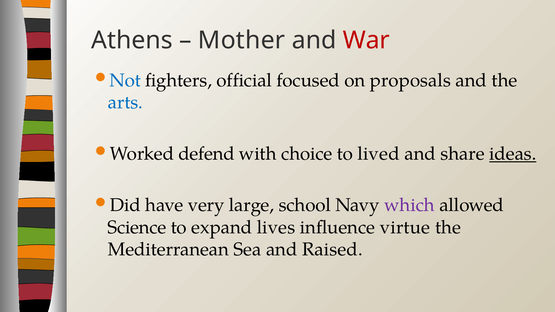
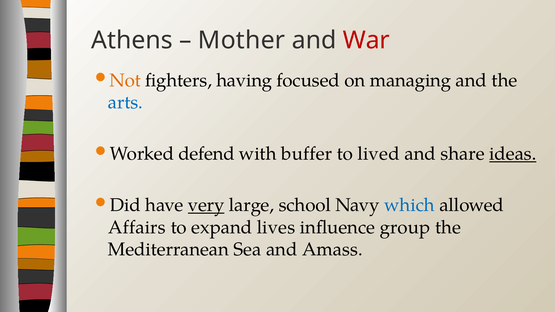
Not colour: blue -> orange
official: official -> having
proposals: proposals -> managing
choice: choice -> buffer
very underline: none -> present
which colour: purple -> blue
Science: Science -> Affairs
virtue: virtue -> group
Raised: Raised -> Amass
